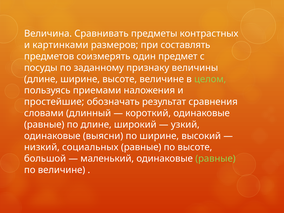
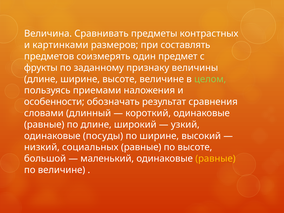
посуды: посуды -> фрукты
простейшие: простейшие -> особенности
выясни: выясни -> посуды
равные at (215, 159) colour: light green -> yellow
